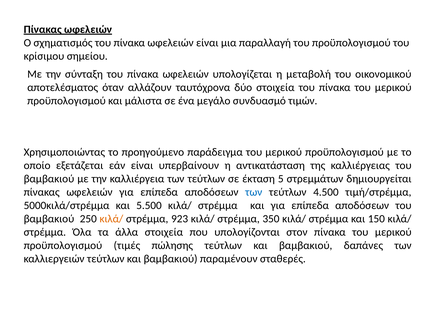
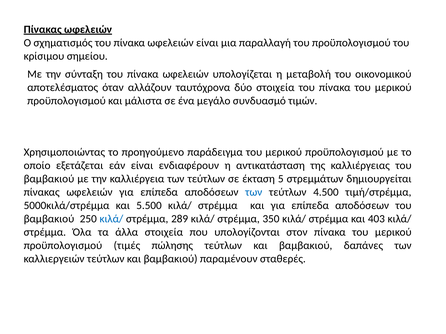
υπερβαίνουν: υπερβαίνουν -> ενδιαφέρουν
κιλά/ at (111, 219) colour: orange -> blue
923: 923 -> 289
150: 150 -> 403
